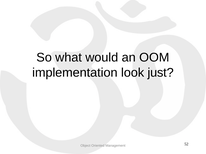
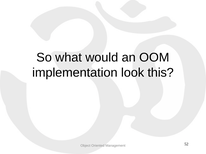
just: just -> this
